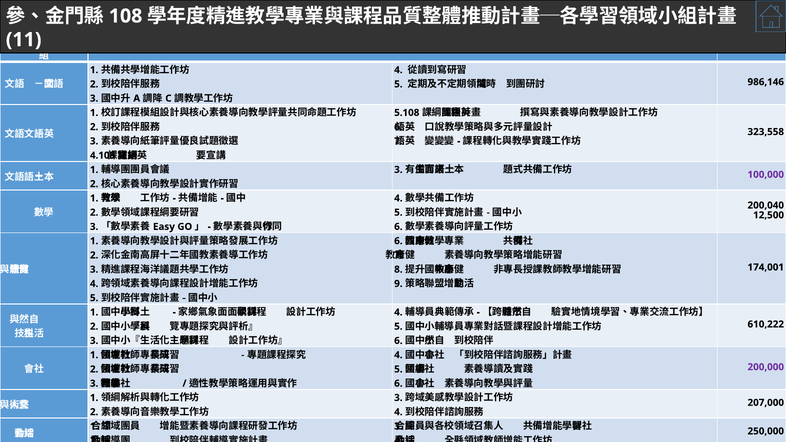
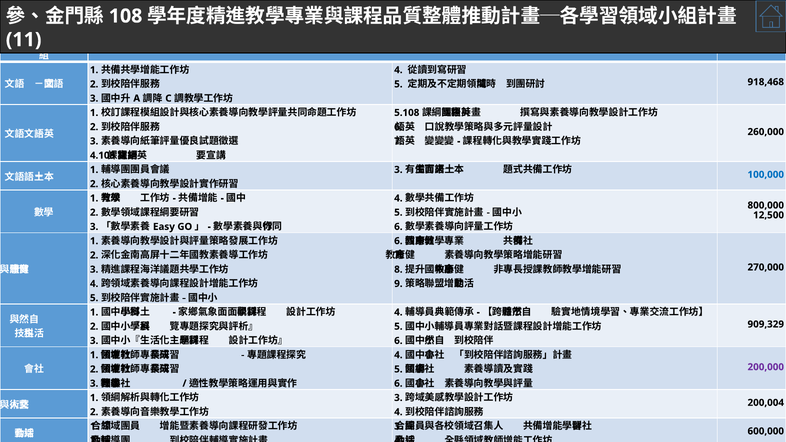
986,146: 986,146 -> 918,468
323,558: 323,558 -> 260,000
100,000 at (766, 175) colour: purple -> blue
200,040: 200,040 -> 800,000
174,001: 174,001 -> 270,000
610,222: 610,222 -> 909,329
207,000: 207,000 -> 200,004
250,000: 250,000 -> 600,000
